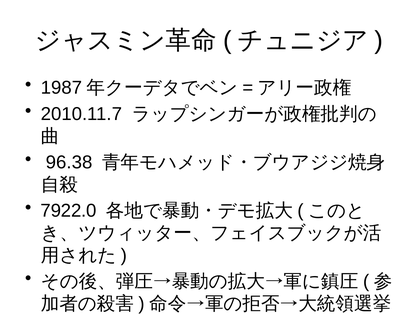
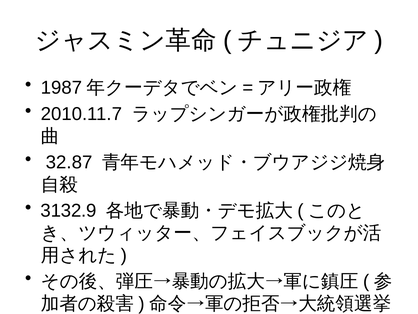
96.38: 96.38 -> 32.87
7922.0: 7922.0 -> 3132.9
